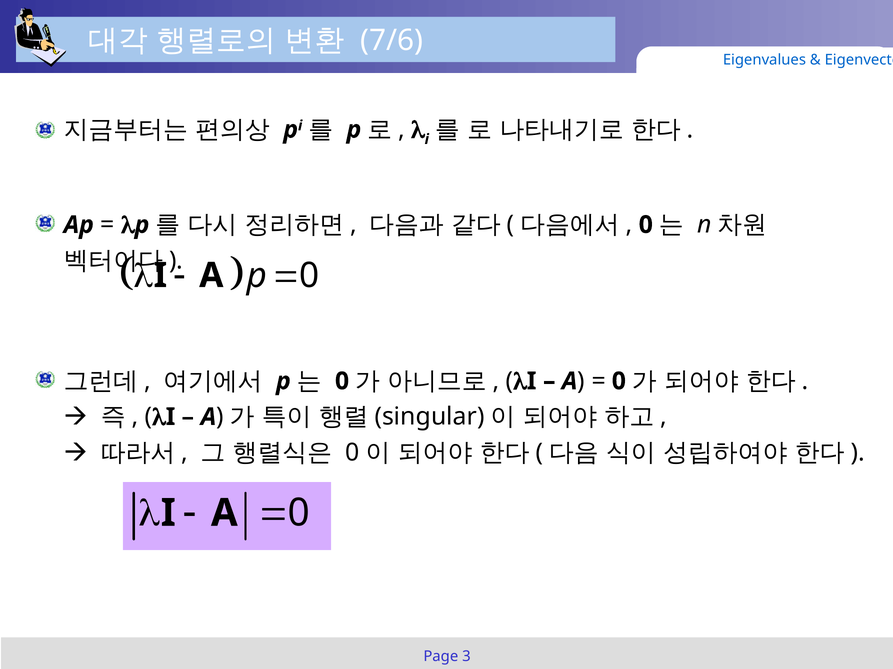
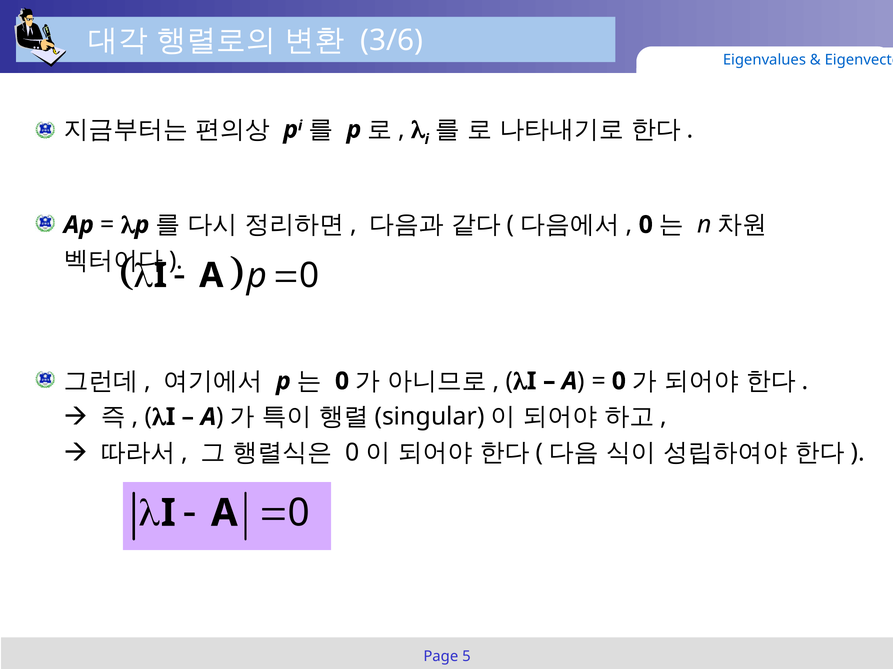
7/6: 7/6 -> 3/6
3: 3 -> 5
